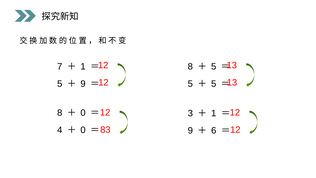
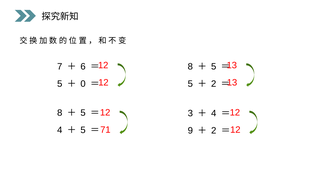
1 at (83, 67): 1 -> 6
9 at (83, 84): 9 -> 0
5 at (214, 84): 5 -> 2
0 at (83, 113): 0 -> 5
1 at (214, 113): 1 -> 4
0 at (83, 130): 0 -> 5
83: 83 -> 71
6 at (214, 130): 6 -> 2
